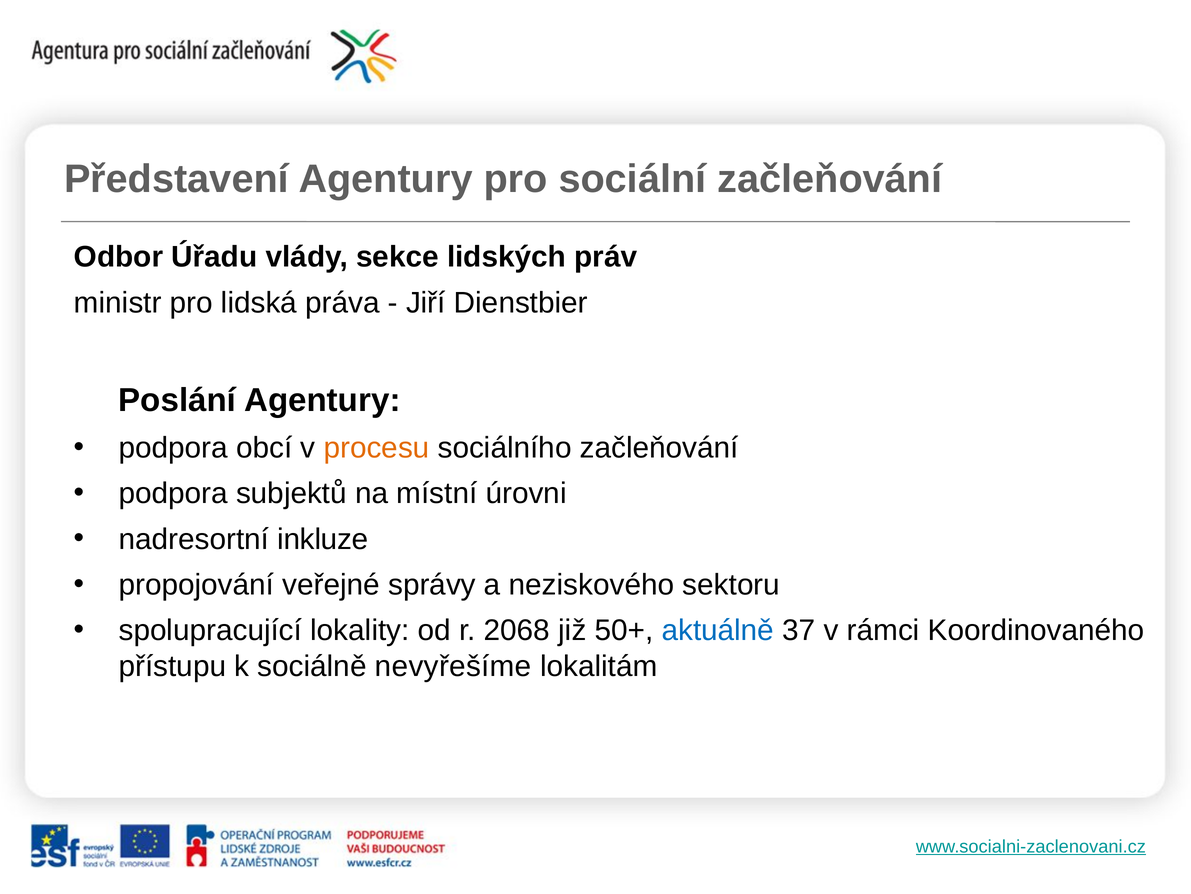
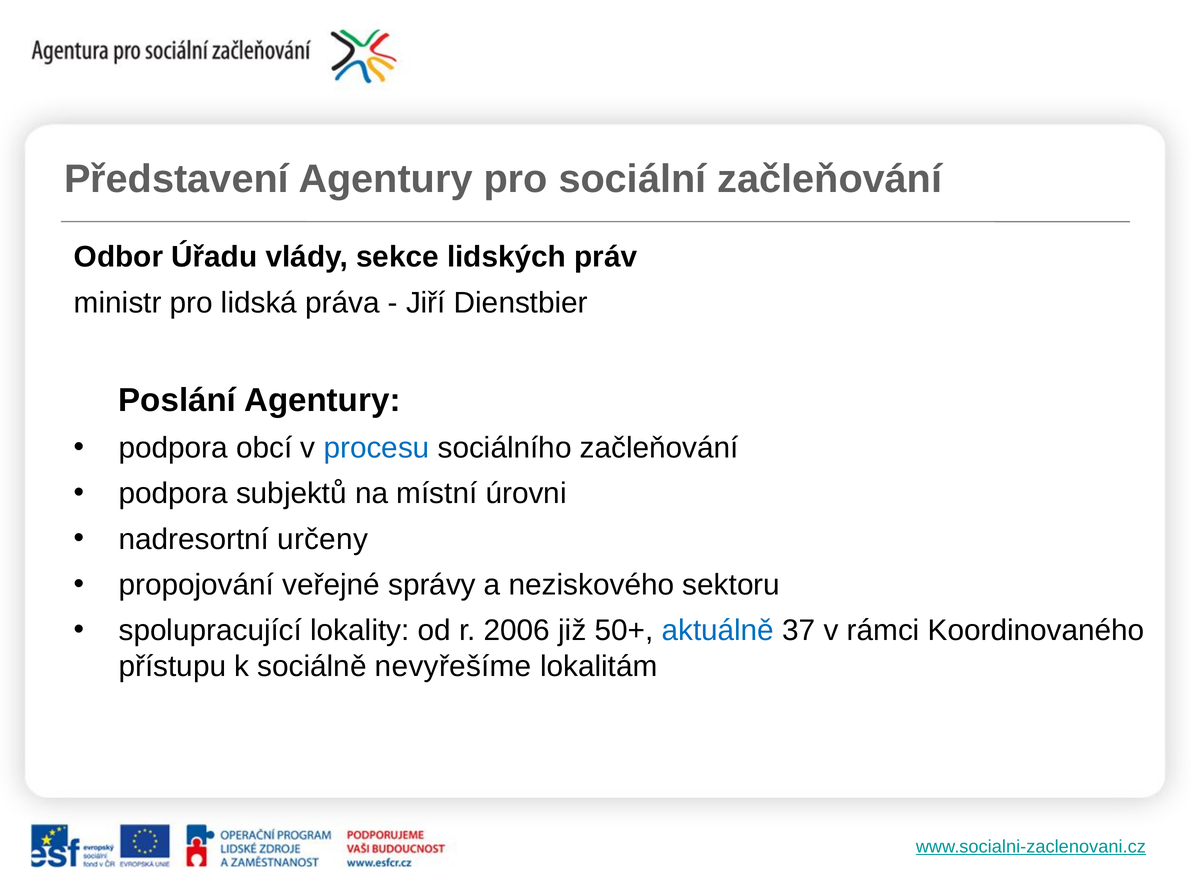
procesu colour: orange -> blue
inkluze: inkluze -> určeny
2068: 2068 -> 2006
